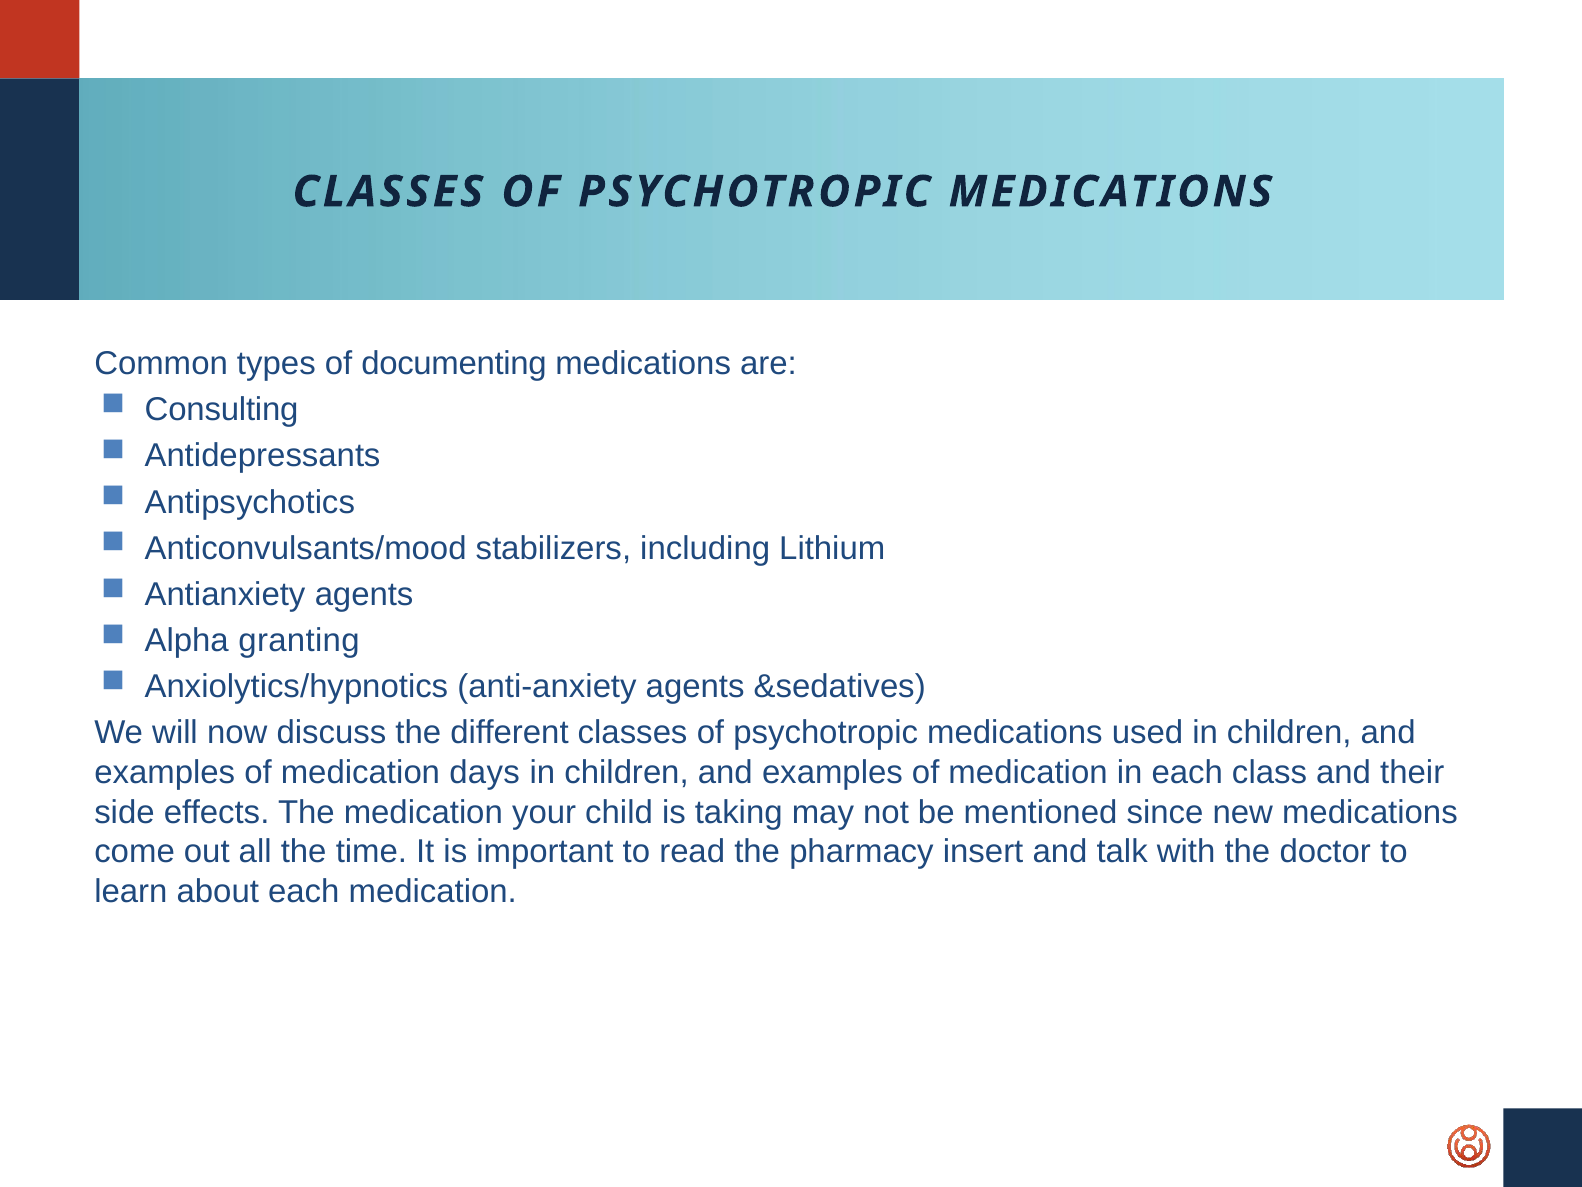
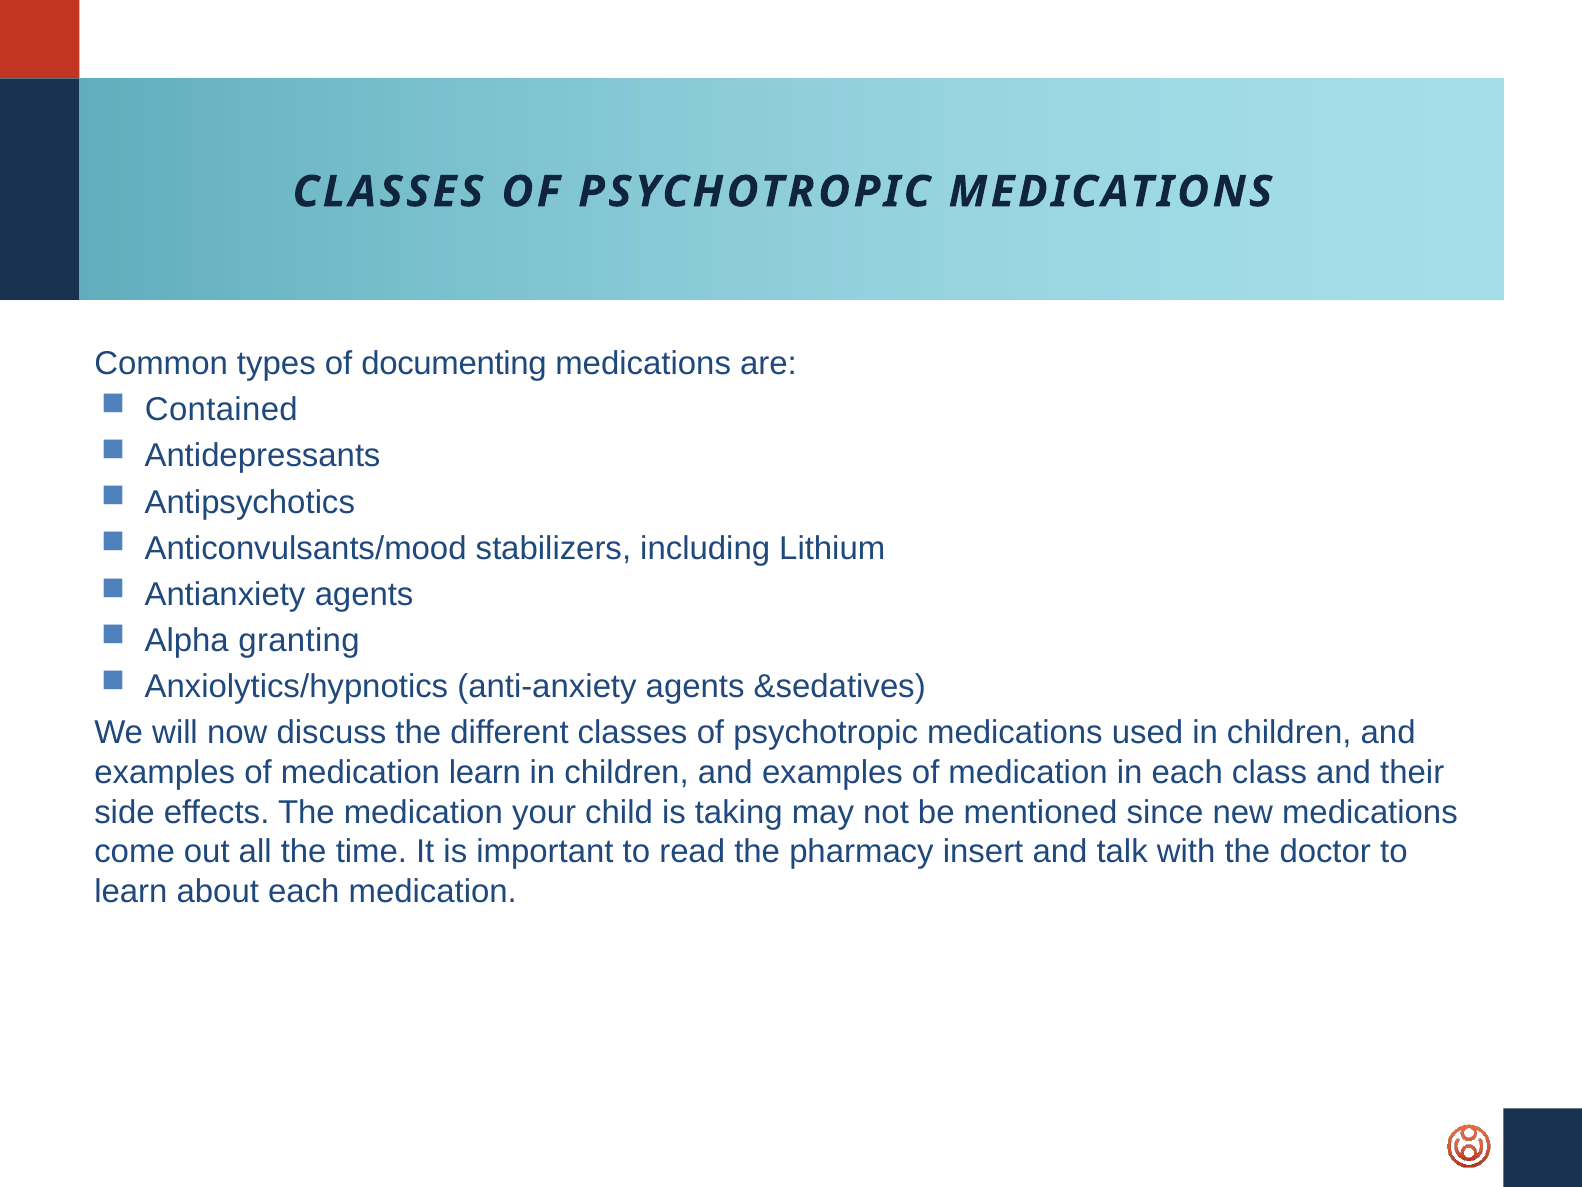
Consulting: Consulting -> Contained
medication days: days -> learn
